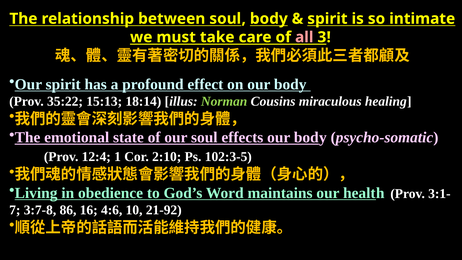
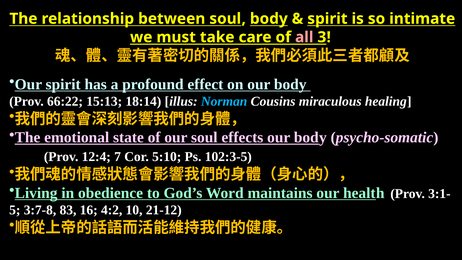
35:22: 35:22 -> 66:22
Norman colour: light green -> light blue
1: 1 -> 7
2:10: 2:10 -> 5:10
7: 7 -> 5
86: 86 -> 83
4:6: 4:6 -> 4:2
21-92: 21-92 -> 21-12
